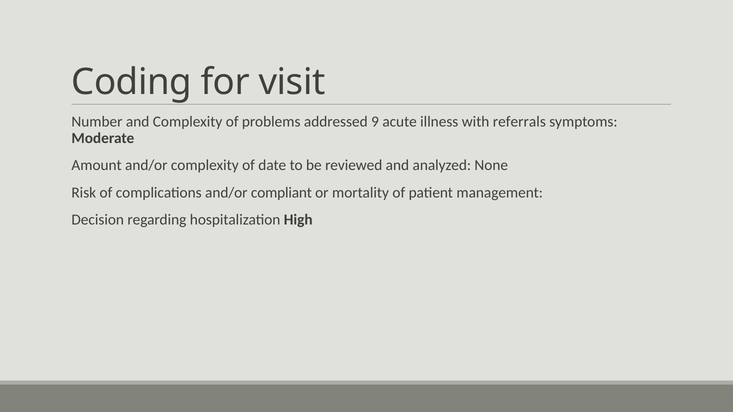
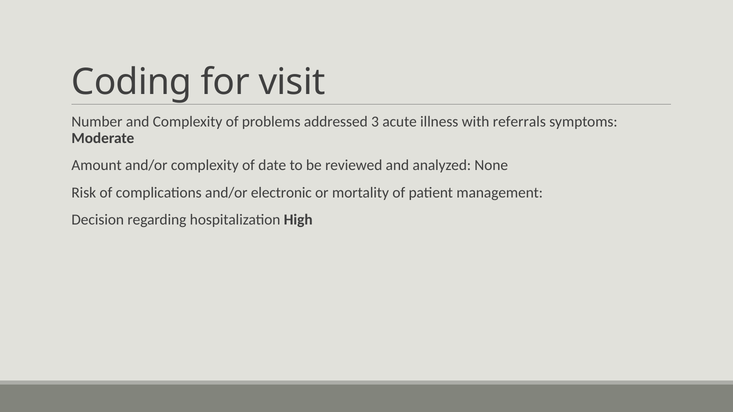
9: 9 -> 3
compliant: compliant -> electronic
